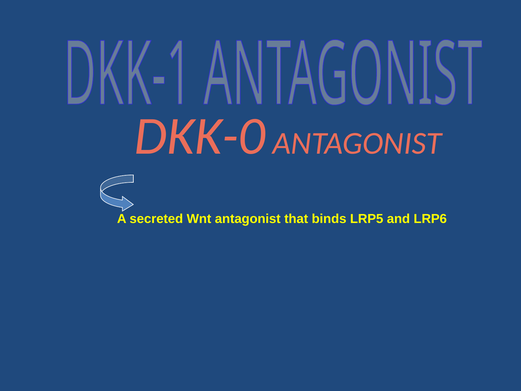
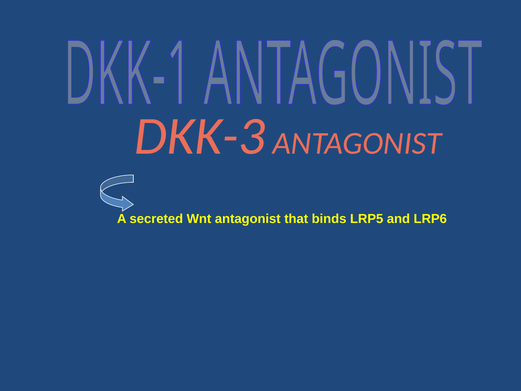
DKK-0: DKK-0 -> DKK-3
